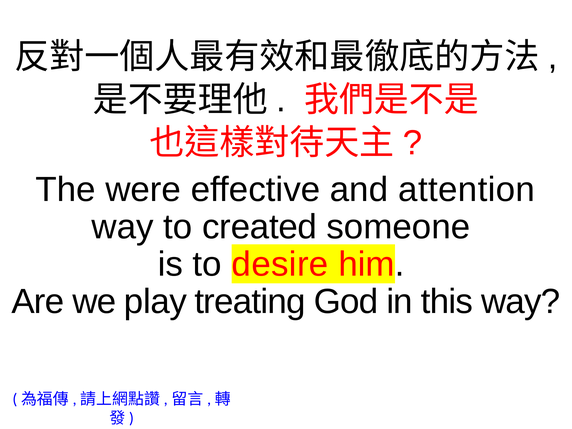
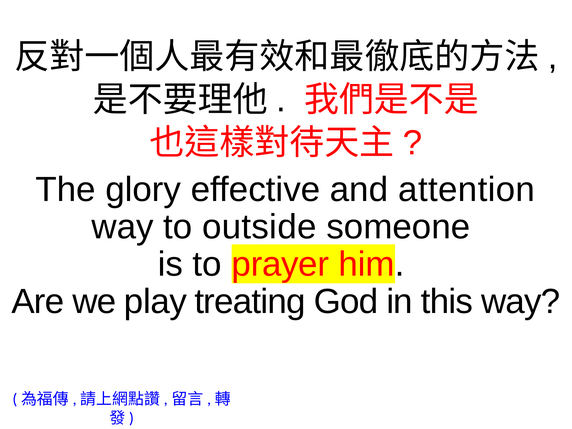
were: were -> glory
created: created -> outside
desire: desire -> prayer
